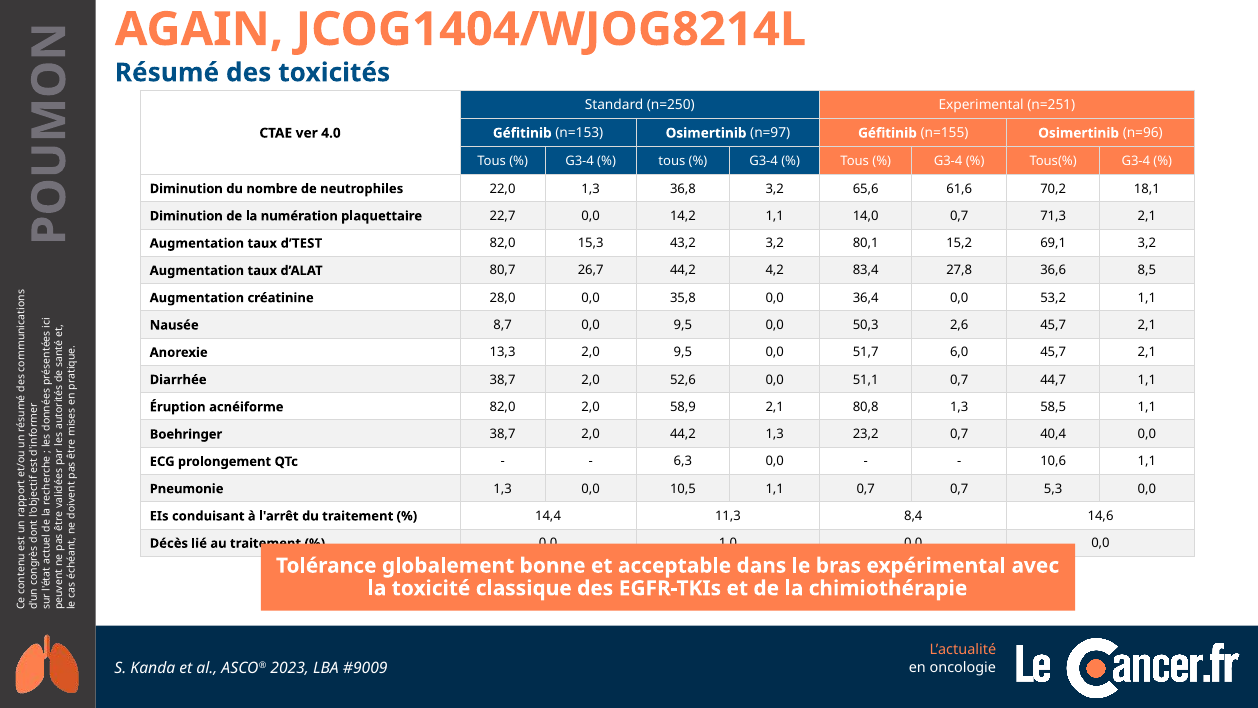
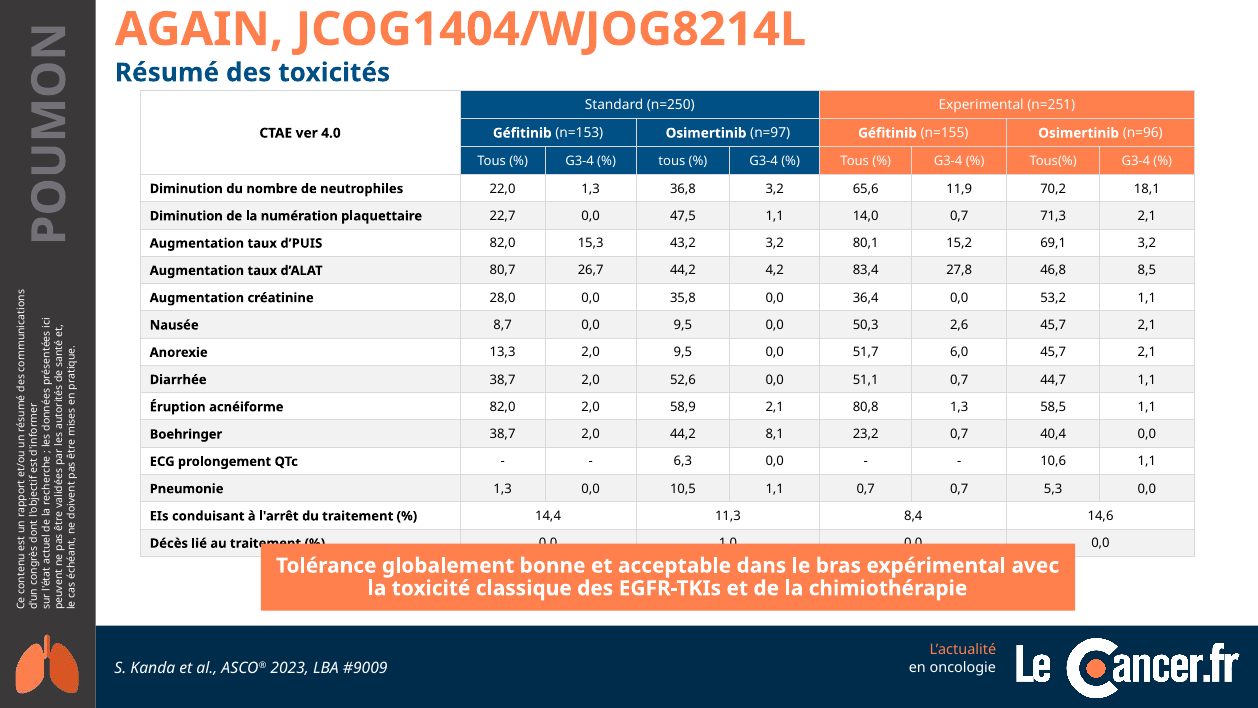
61,6: 61,6 -> 11,9
14,2: 14,2 -> 47,5
d’TEST: d’TEST -> d’PUIS
36,6: 36,6 -> 46,8
44,2 1,3: 1,3 -> 8,1
